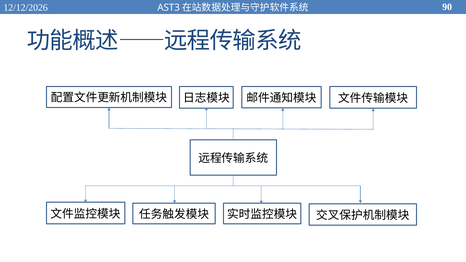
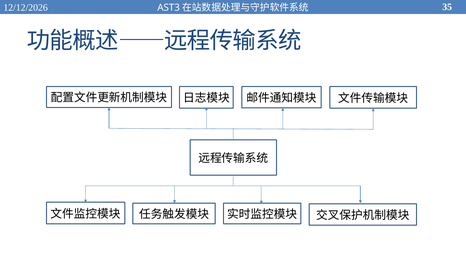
90: 90 -> 35
